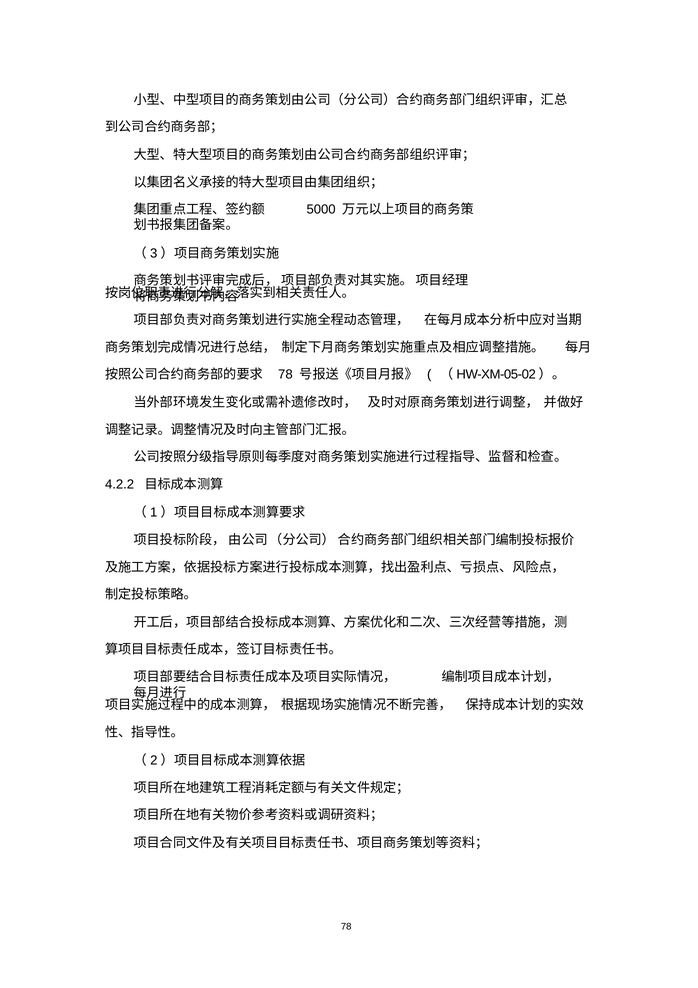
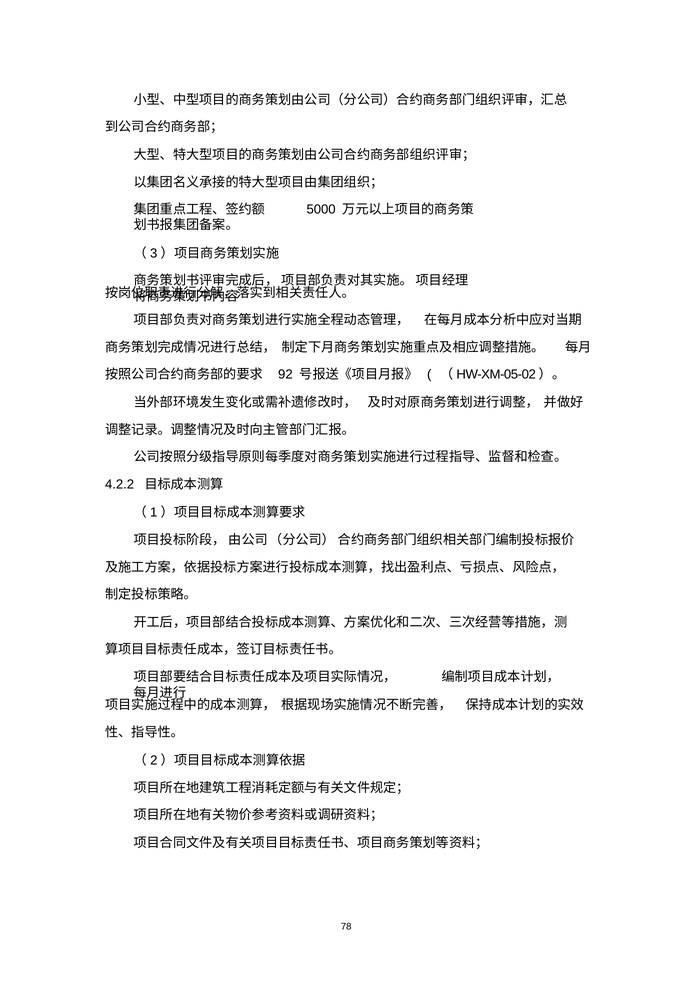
78 at (285, 375): 78 -> 92
